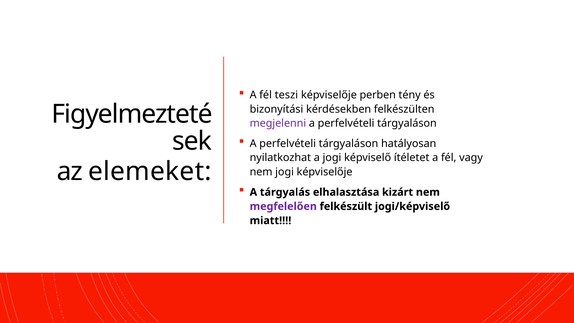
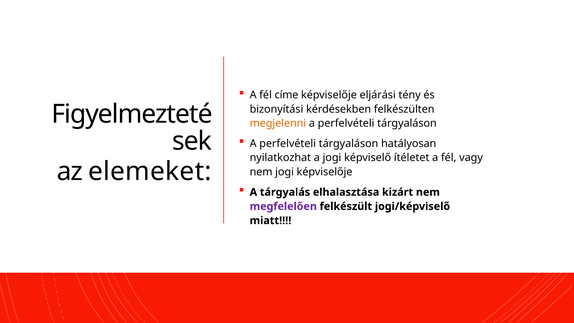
teszi: teszi -> címe
perben: perben -> eljárási
megjelenni colour: purple -> orange
